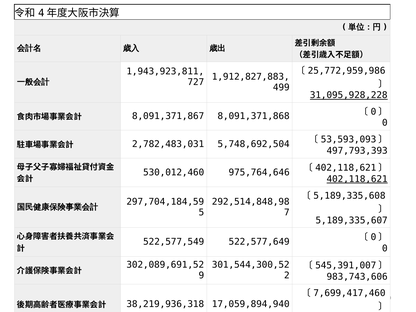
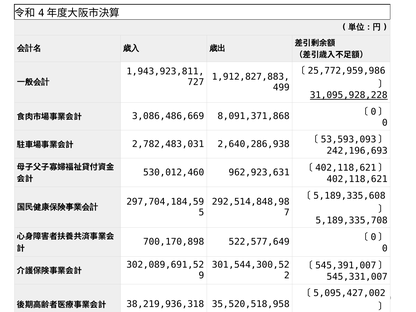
8,091,371,867: 8,091,371,867 -> 3,086,486,669
5,748,692,504: 5,748,692,504 -> 2,640,286,938
497,793,393: 497,793,393 -> 242,196,693
975,764,646: 975,764,646 -> 962,923,631
402,118,621 underline: present -> none
5,189,335,607: 5,189,335,607 -> 5,189,335,708
522,577,549: 522,577,549 -> 700,170,898
983,743,606: 983,743,606 -> 545,331,007
7,699,417,460: 7,699,417,460 -> 5,095,427,002
17,059,894,940: 17,059,894,940 -> 35,520,518,958
